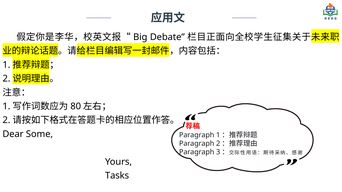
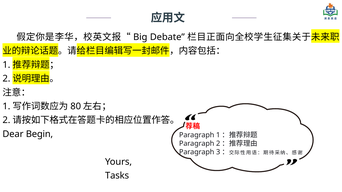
Some: Some -> Begin
